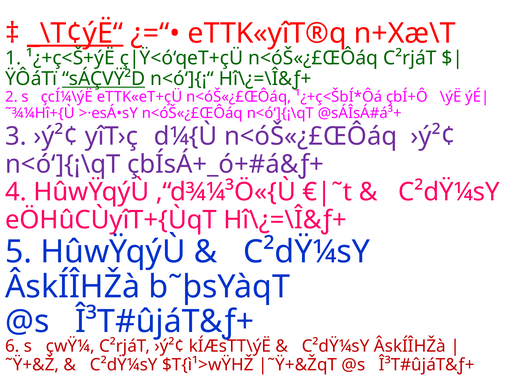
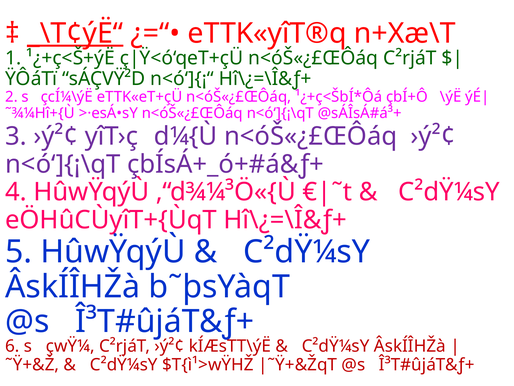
sÁÇVŸ²D underline: present -> none
